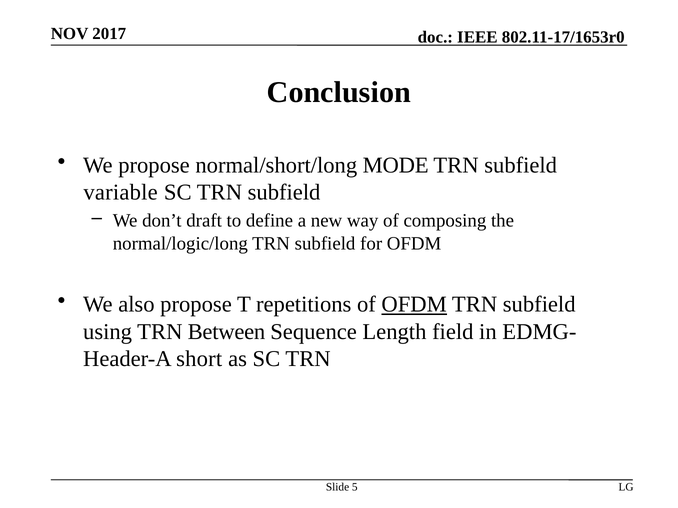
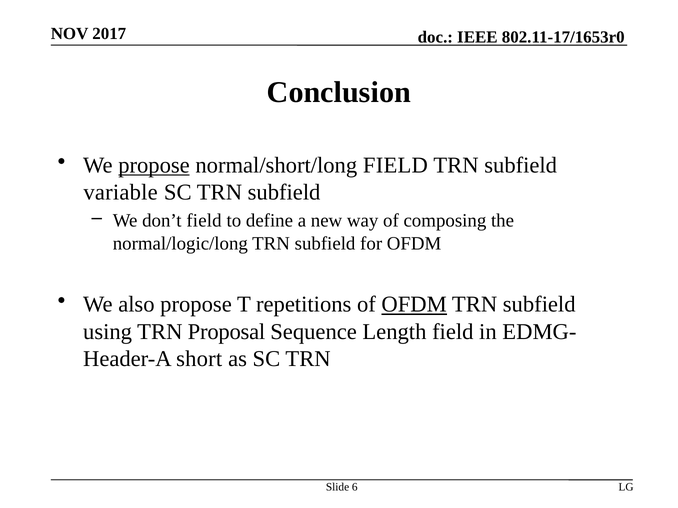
propose at (154, 165) underline: none -> present
normal/short/long MODE: MODE -> FIELD
don’t draft: draft -> field
Between: Between -> Proposal
5: 5 -> 6
